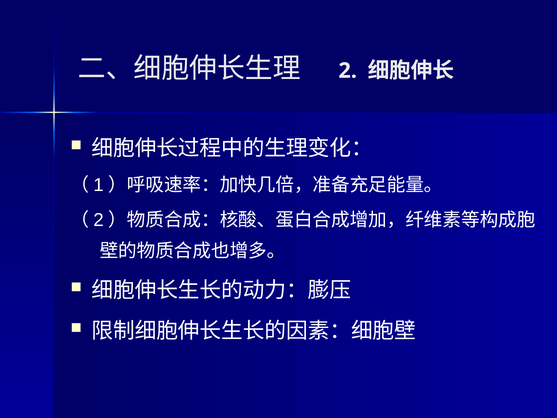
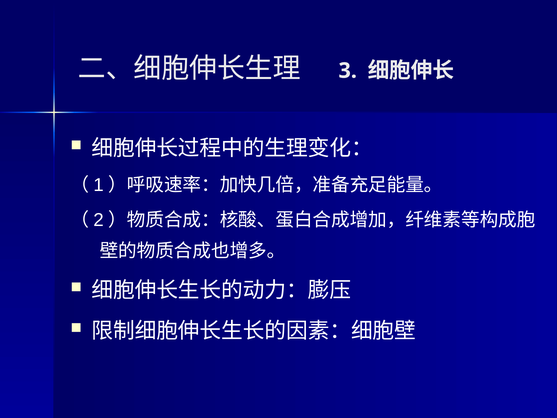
2: 2 -> 3
